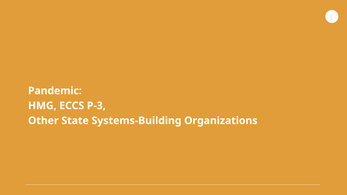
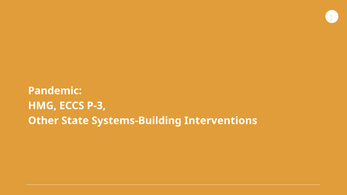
Organizations: Organizations -> Interventions
